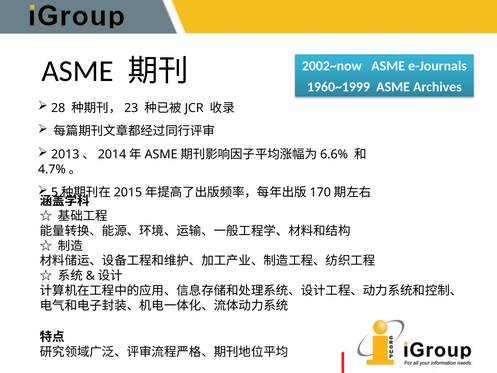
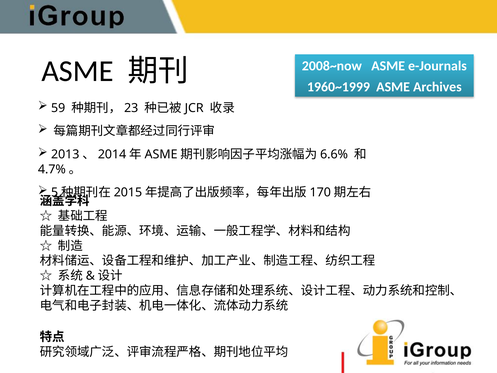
2002~now: 2002~now -> 2008~now
28: 28 -> 59
